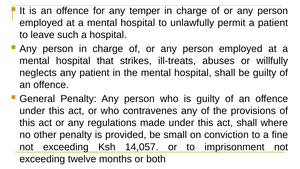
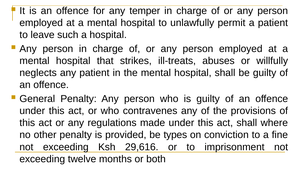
small: small -> types
14,057: 14,057 -> 29,616
